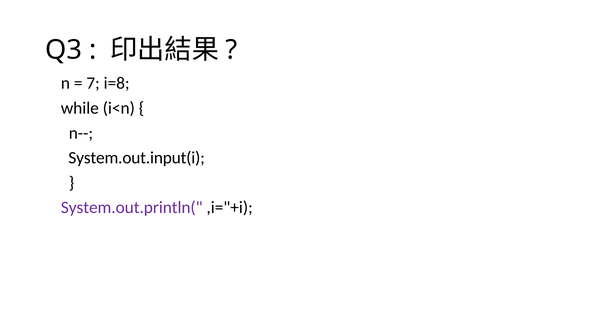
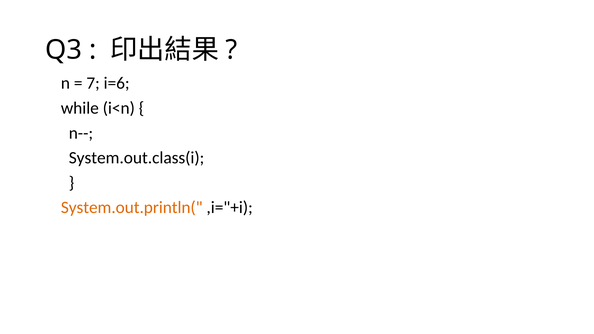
i=8: i=8 -> i=6
System.out.input(i: System.out.input(i -> System.out.class(i
System.out.println( colour: purple -> orange
